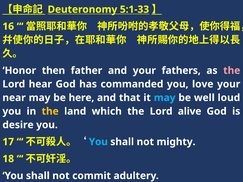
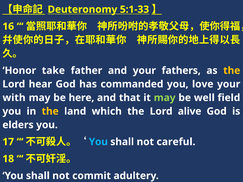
then: then -> take
the at (232, 71) colour: pink -> yellow
near: near -> with
may at (165, 98) colour: light blue -> light green
loud: loud -> field
desire: desire -> elders
mighty: mighty -> careful
